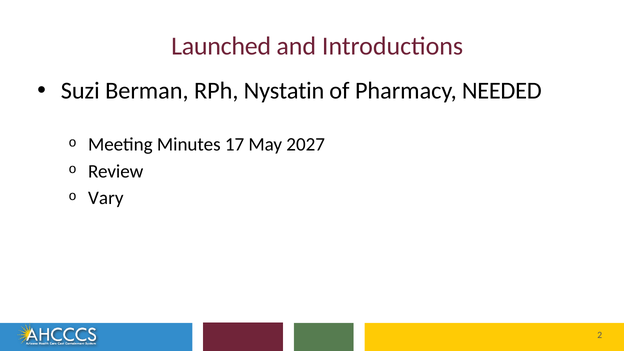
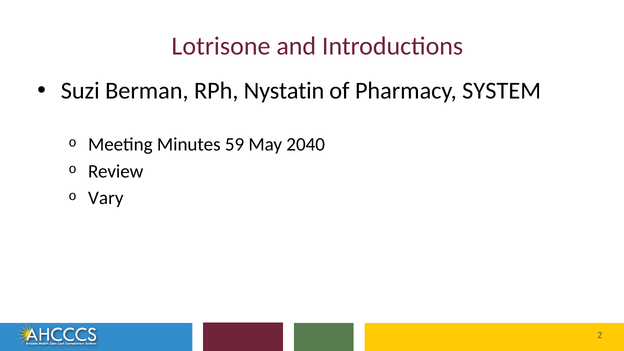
Launched: Launched -> Lotrisone
NEEDED: NEEDED -> SYSTEM
17: 17 -> 59
2027: 2027 -> 2040
